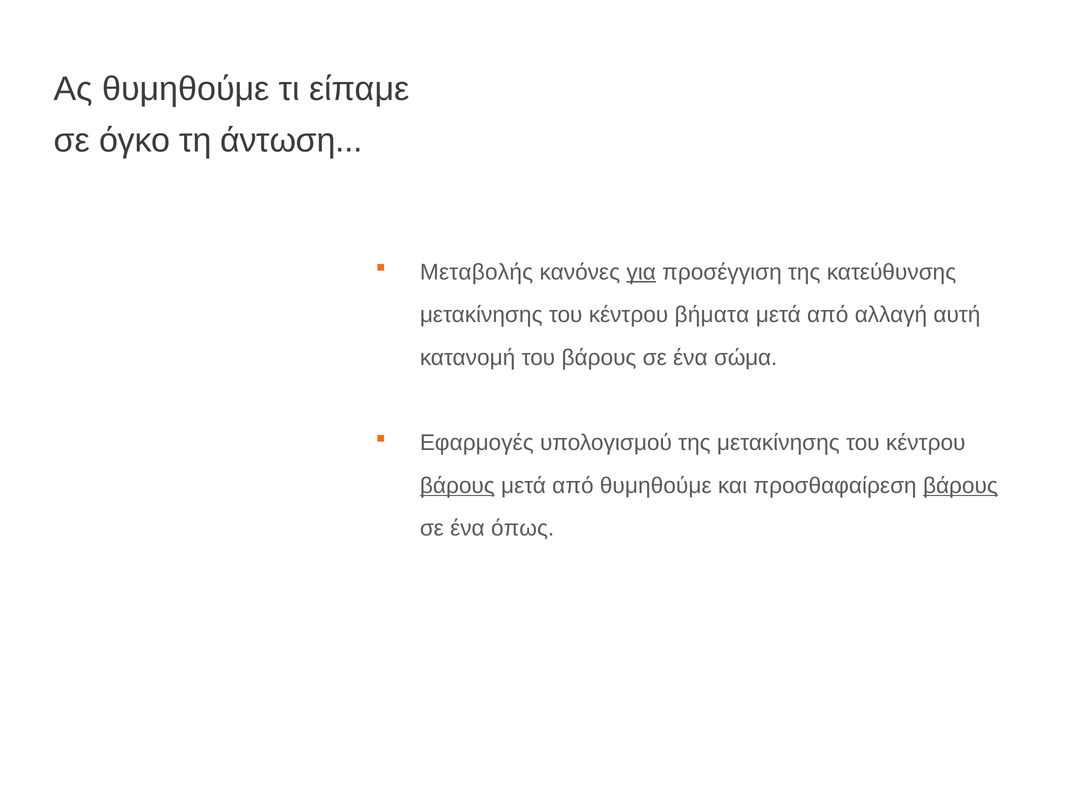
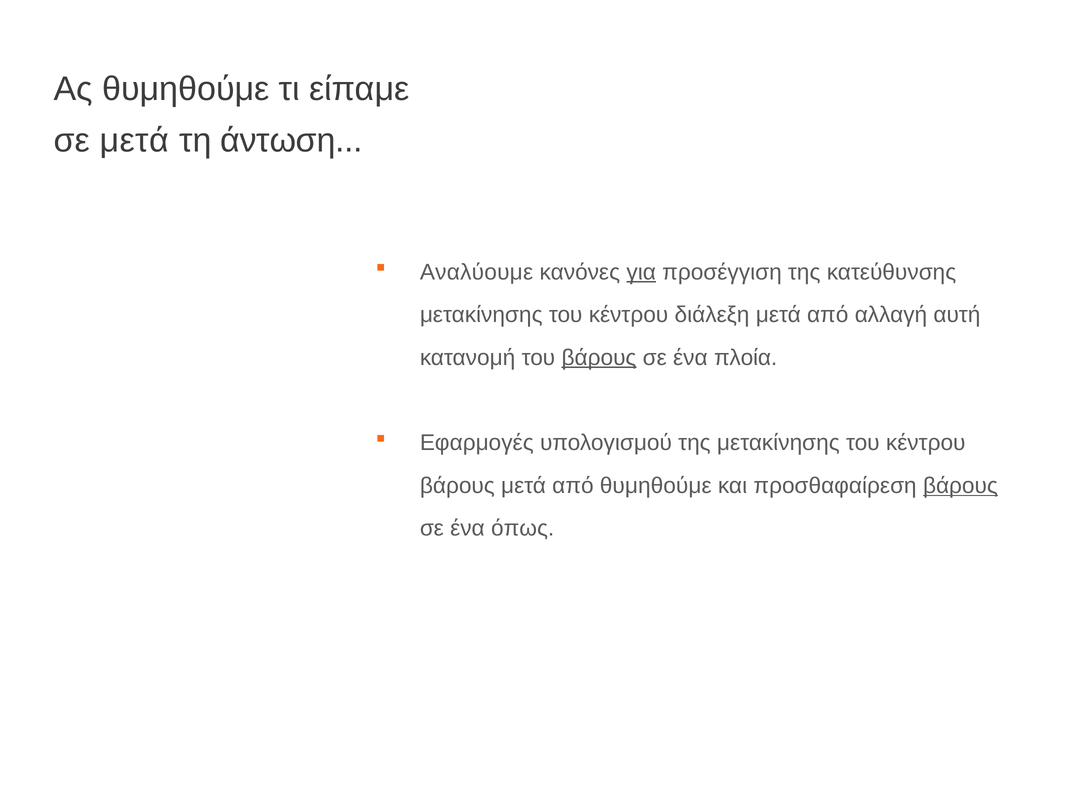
σε όγκο: όγκο -> μετά
Μεταβολής: Μεταβολής -> Αναλύουμε
βήματα: βήματα -> διάλεξη
βάρους at (599, 357) underline: none -> present
σώμα: σώμα -> πλοία
βάρους at (457, 486) underline: present -> none
